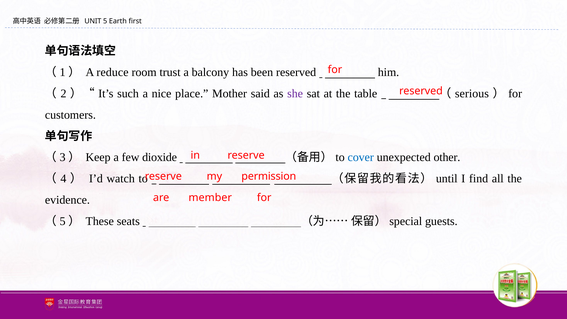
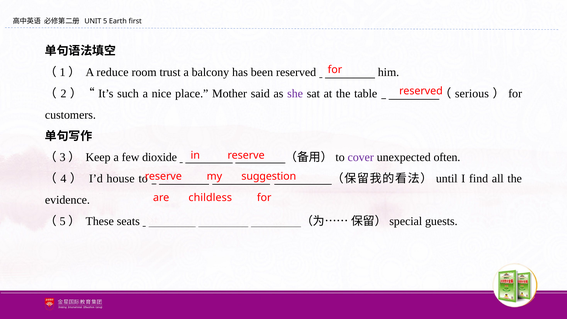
cover colour: blue -> purple
other: other -> often
permission: permission -> suggestion
watch: watch -> house
member: member -> childless
